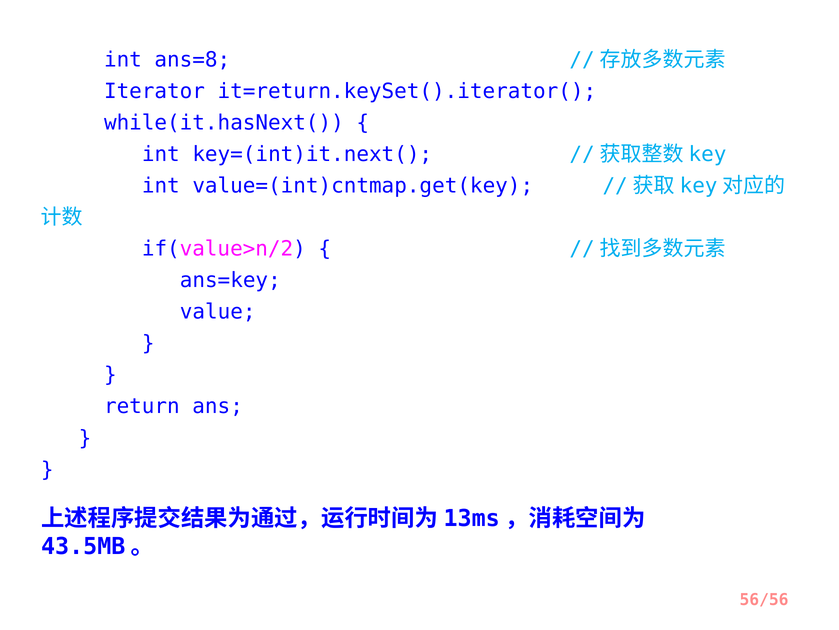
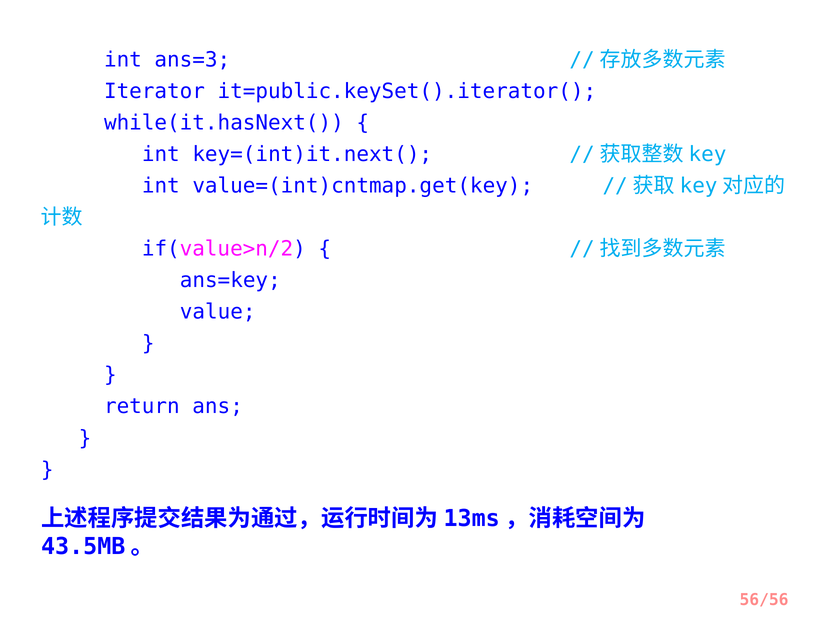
ans=8: ans=8 -> ans=3
it=return.keySet().iterator(: it=return.keySet().iterator( -> it=public.keySet().iterator(
